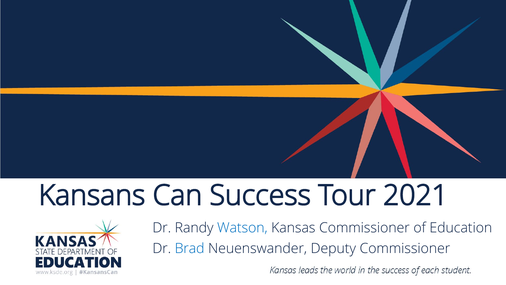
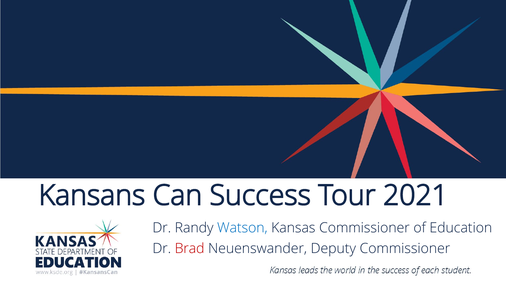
Brad colour: blue -> red
